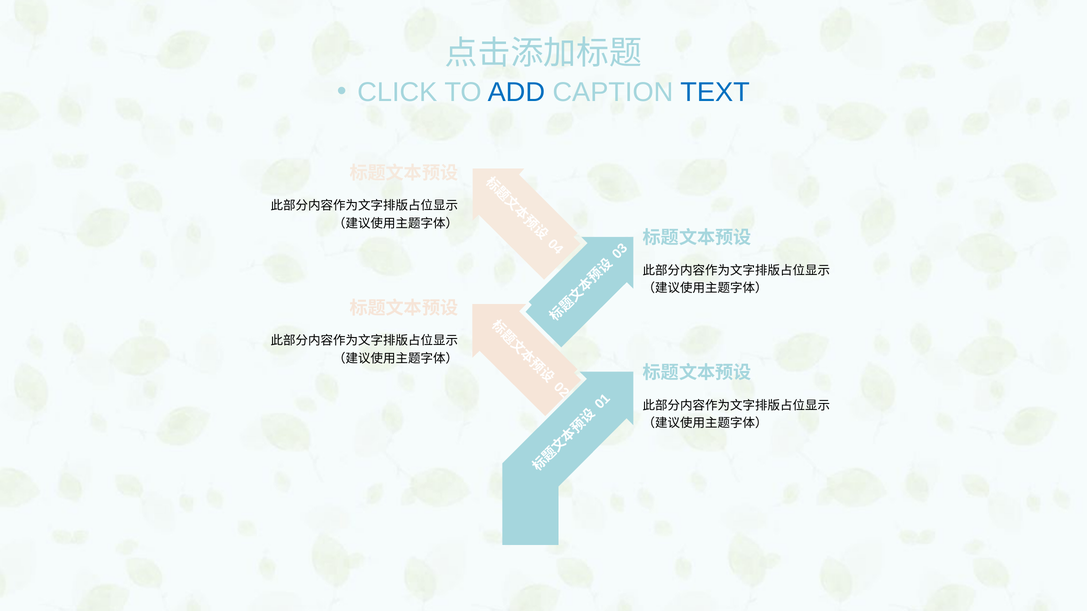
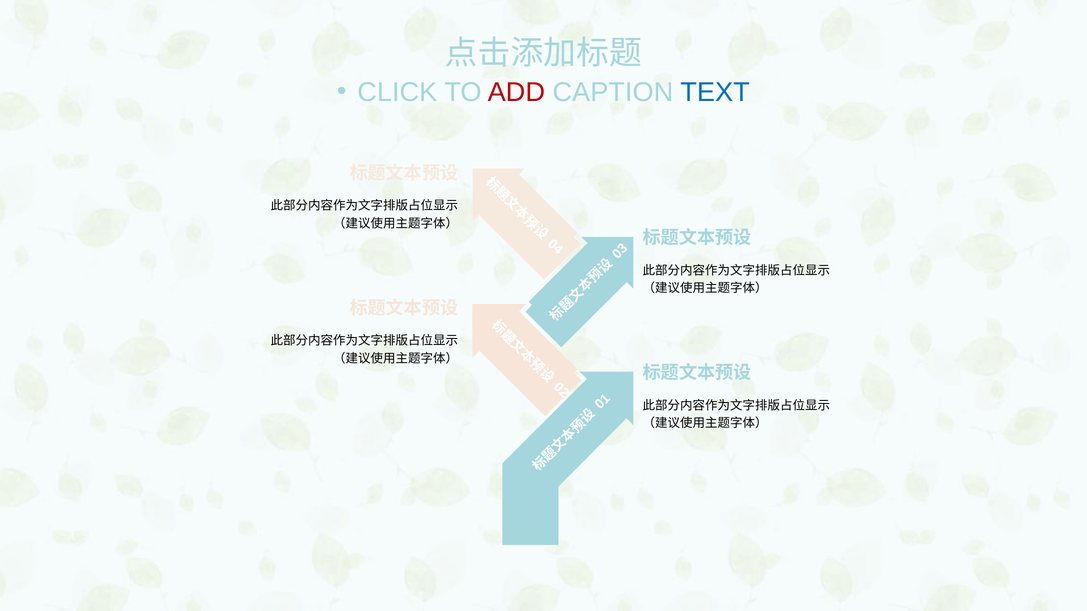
ADD colour: blue -> red
